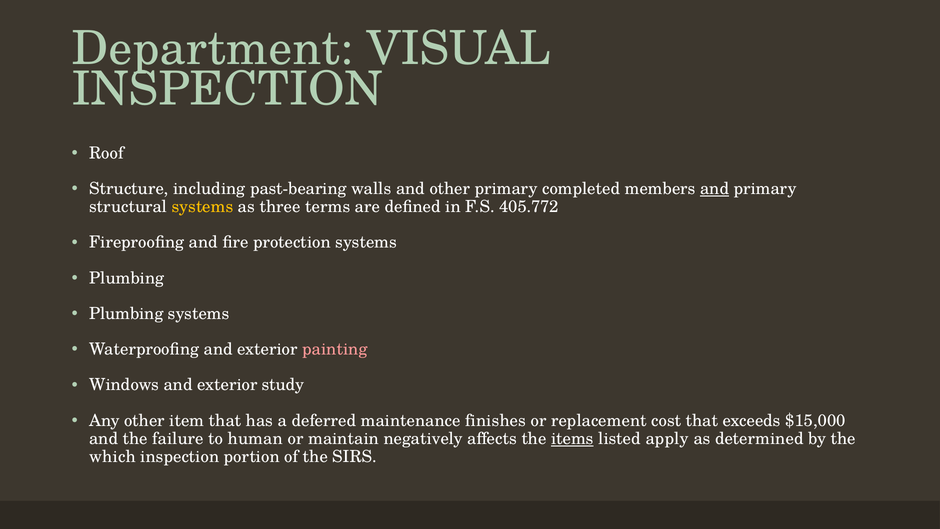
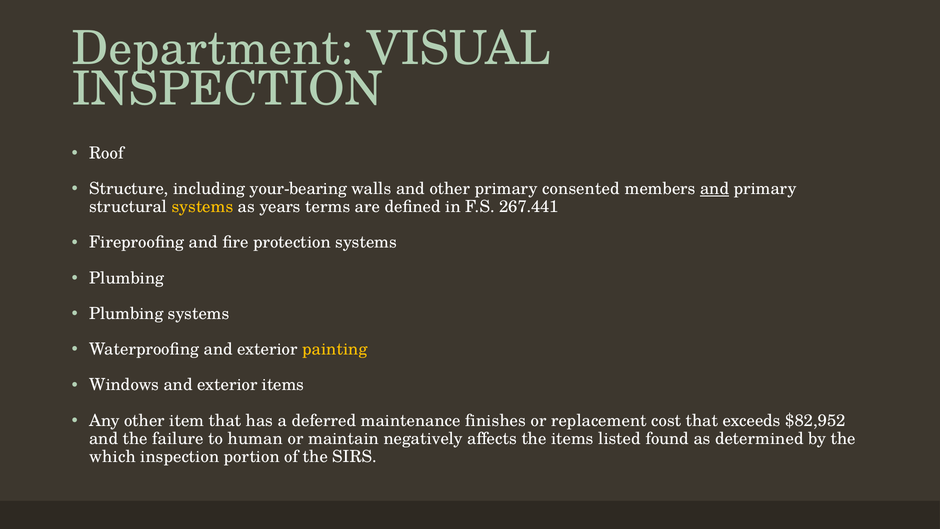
past-bearing: past-bearing -> your-bearing
completed: completed -> consented
three: three -> years
405.772: 405.772 -> 267.441
painting colour: pink -> yellow
exterior study: study -> items
$15,000: $15,000 -> $82,952
items at (572, 438) underline: present -> none
apply: apply -> found
